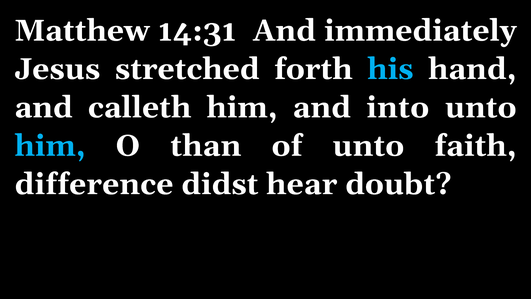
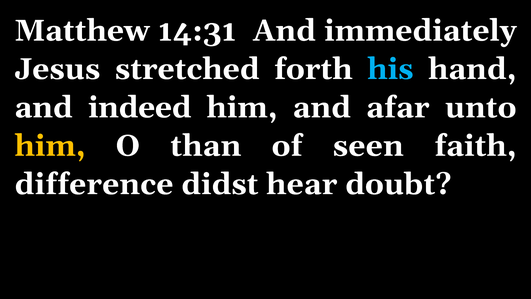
calleth: calleth -> indeed
into: into -> afar
him at (50, 146) colour: light blue -> yellow
of unto: unto -> seen
